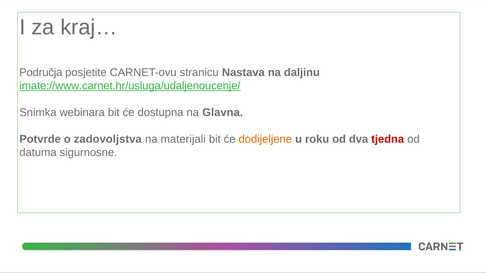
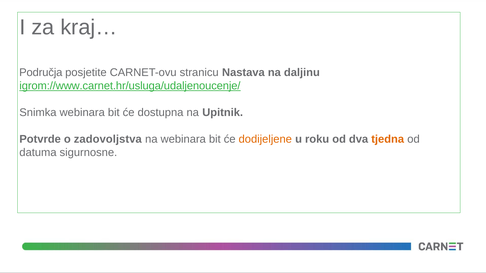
imate://www.carnet.hr/usluga/udaljenoucenje/: imate://www.carnet.hr/usluga/udaljenoucenje/ -> igrom://www.carnet.hr/usluga/udaljenoucenje/
Glavna: Glavna -> Upitnik
na materijali: materijali -> webinara
tjedna colour: red -> orange
